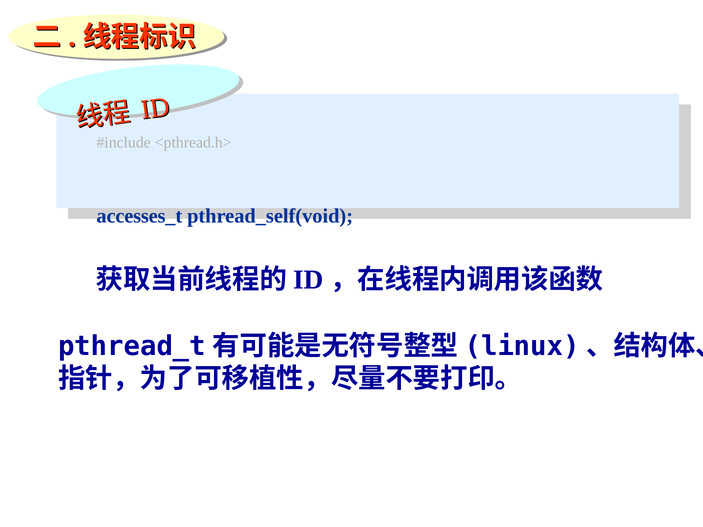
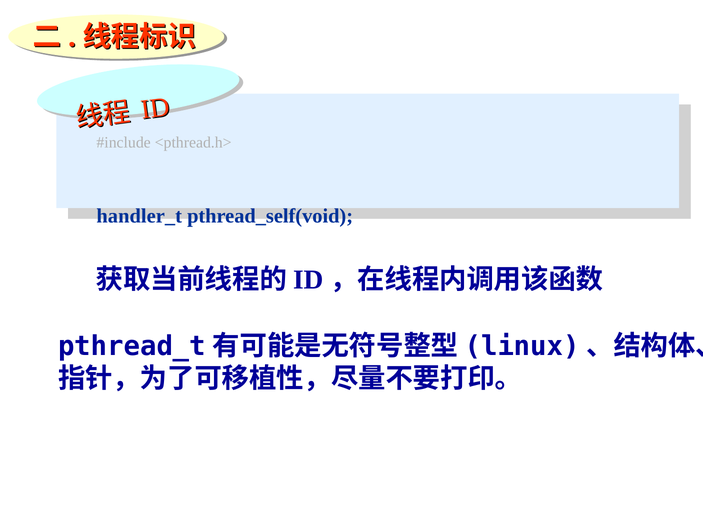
accesses_t: accesses_t -> handler_t
